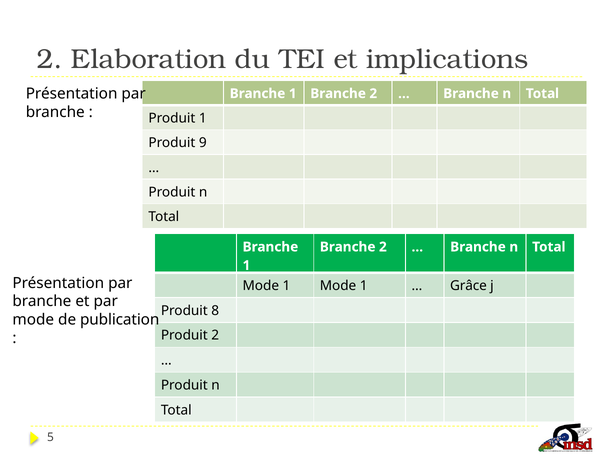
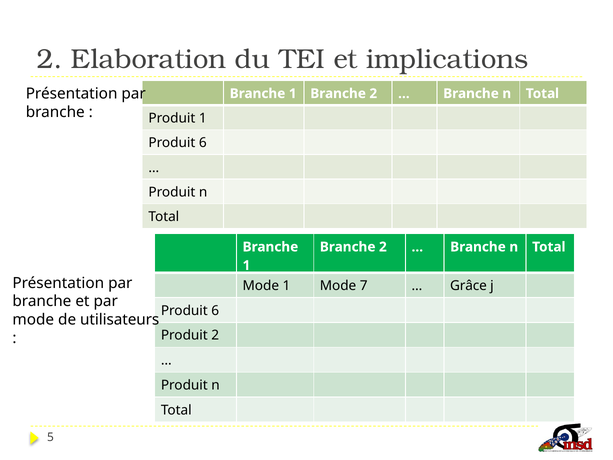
9 at (203, 143): 9 -> 6
1 Mode 1: 1 -> 7
8 at (215, 310): 8 -> 6
publication: publication -> utilisateurs
